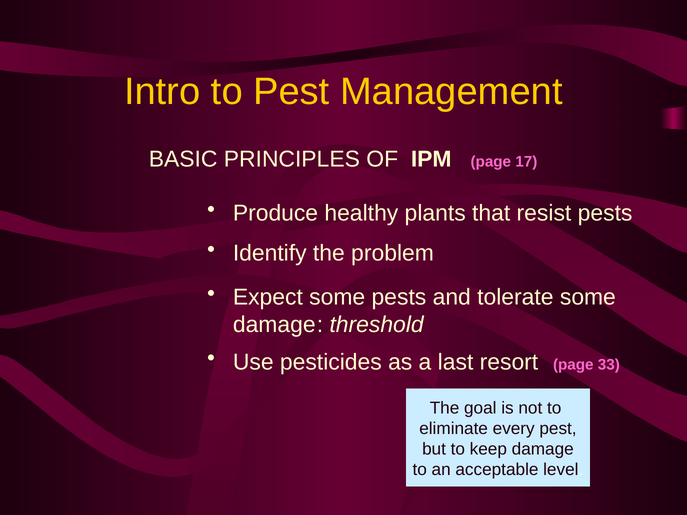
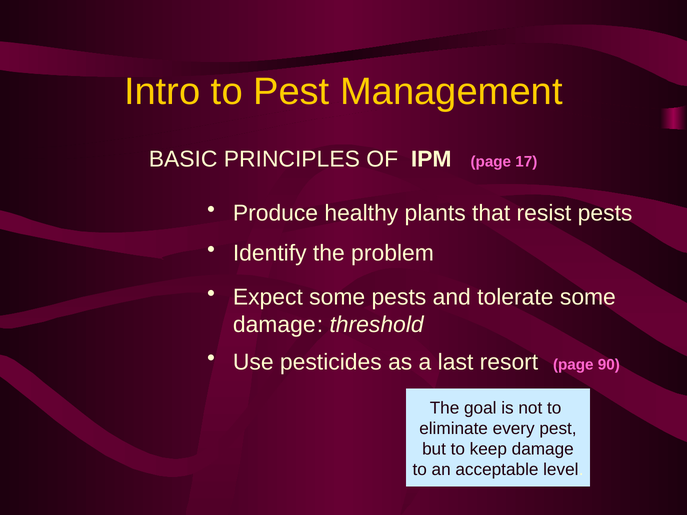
33: 33 -> 90
